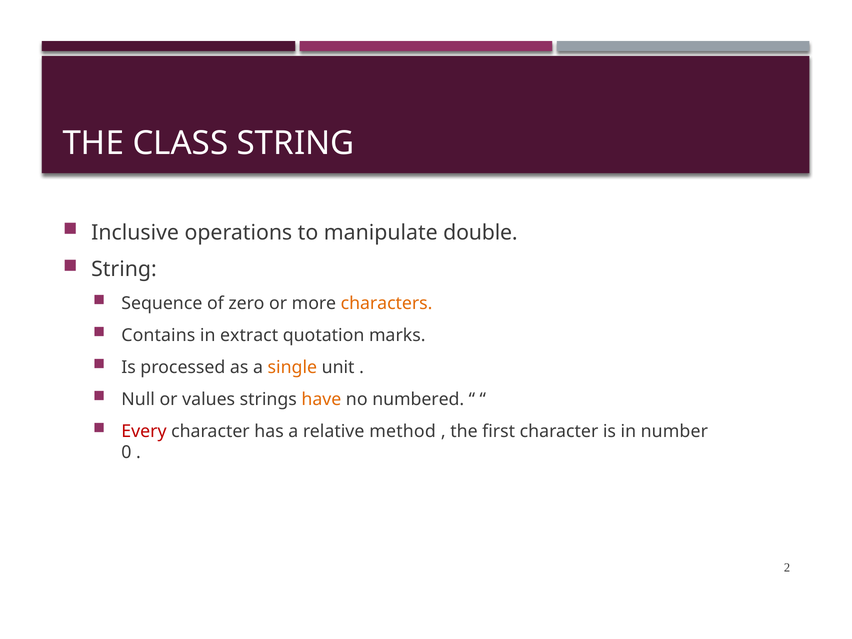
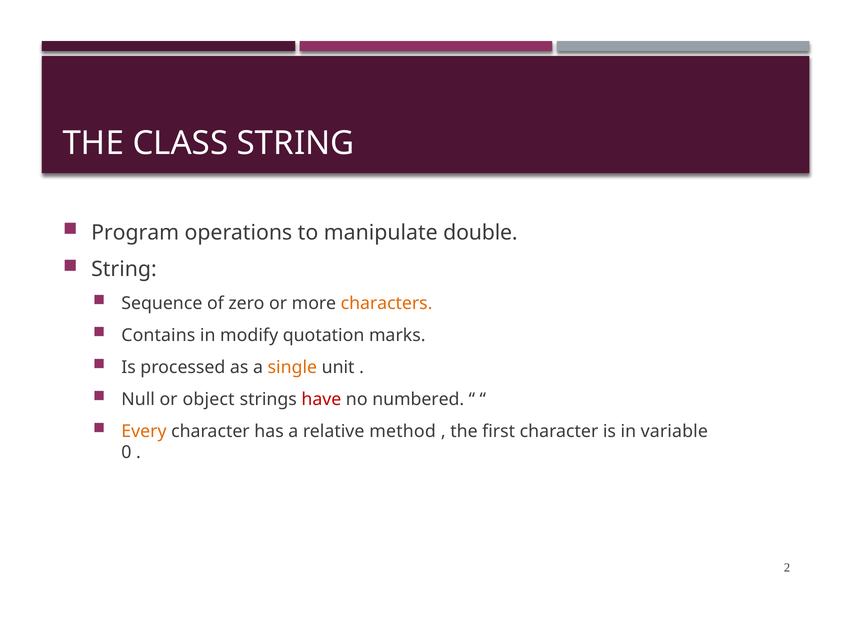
Inclusive: Inclusive -> Program
extract: extract -> modify
values: values -> object
have colour: orange -> red
Every colour: red -> orange
number: number -> variable
